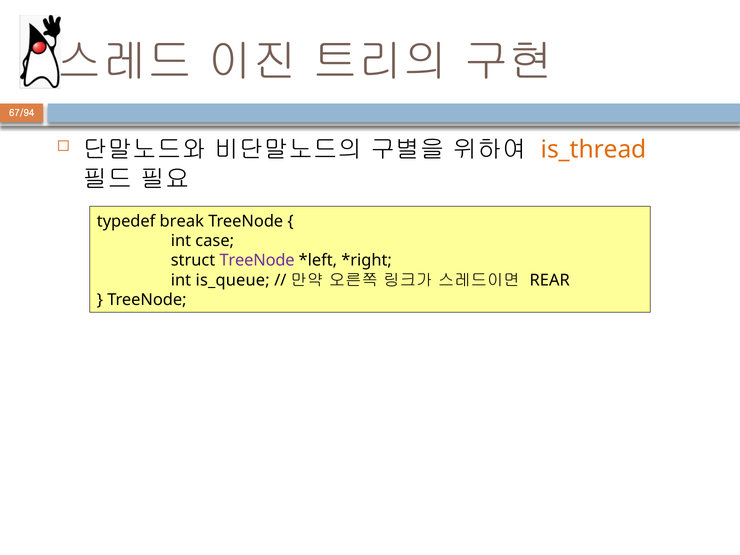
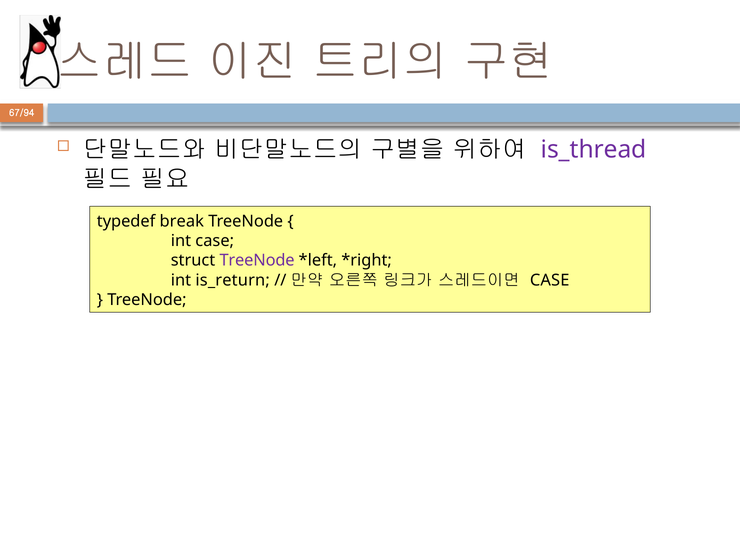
is_thread colour: orange -> purple
is_queue: is_queue -> is_return
REAR at (550, 280): REAR -> CASE
